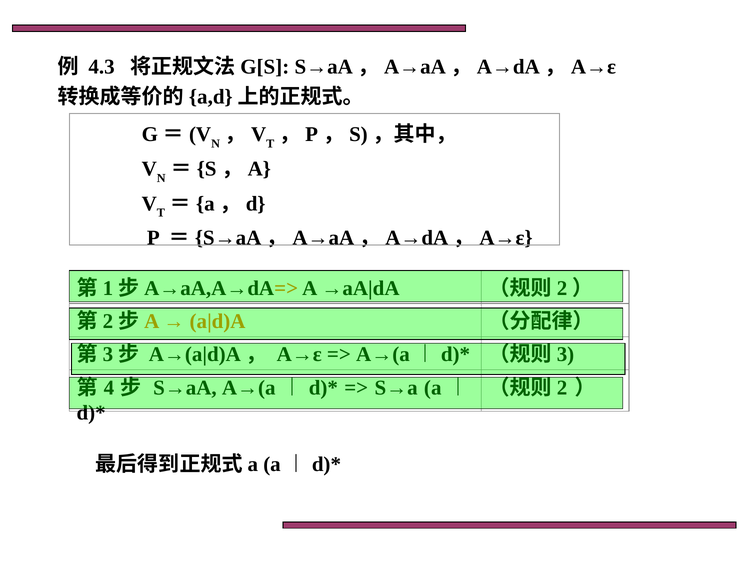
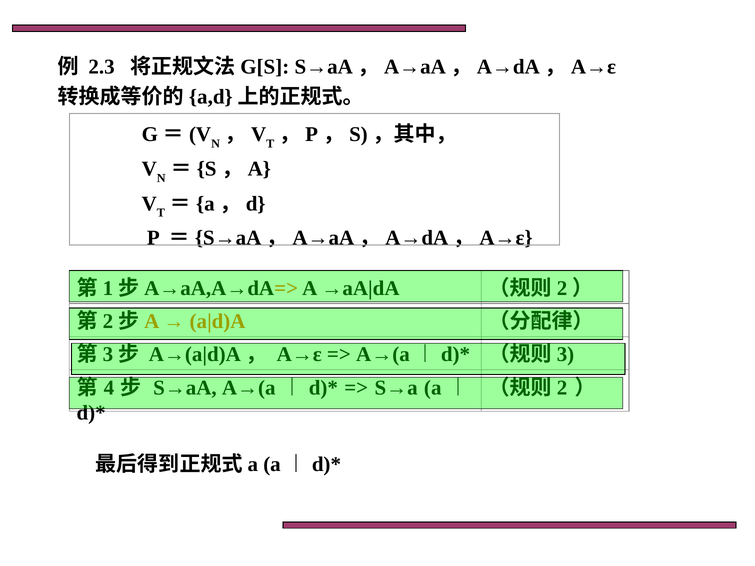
4.3: 4.3 -> 2.3
